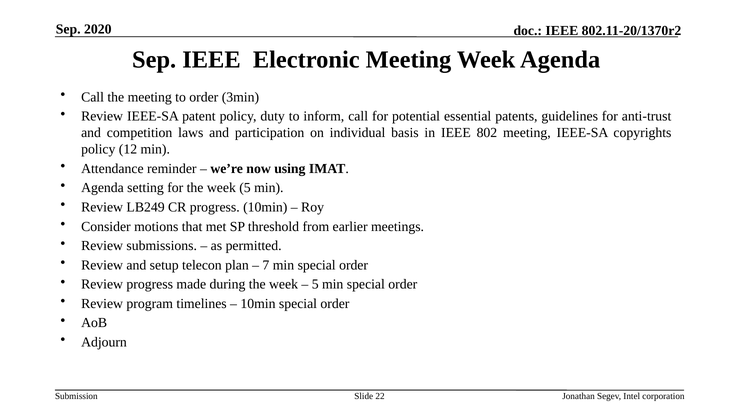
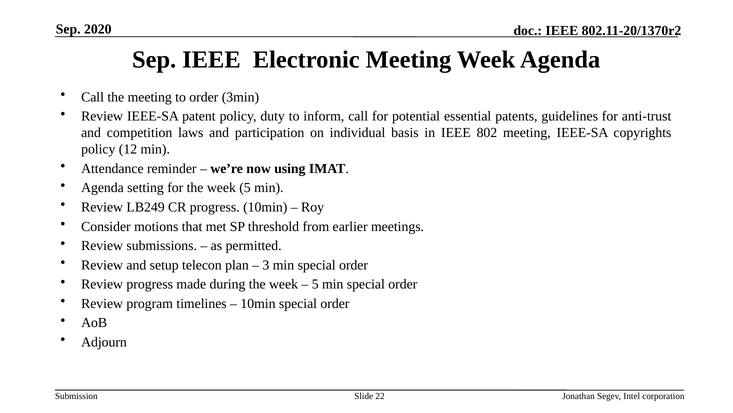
7: 7 -> 3
